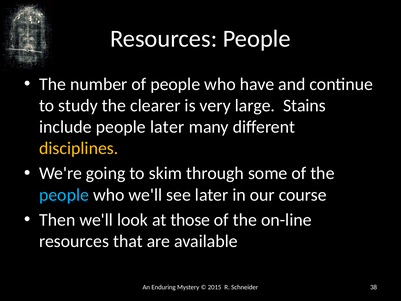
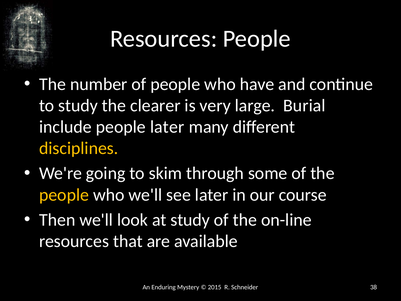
Stains: Stains -> Burial
people at (64, 195) colour: light blue -> yellow
at those: those -> study
